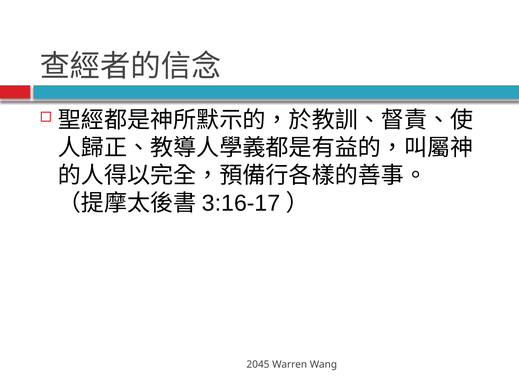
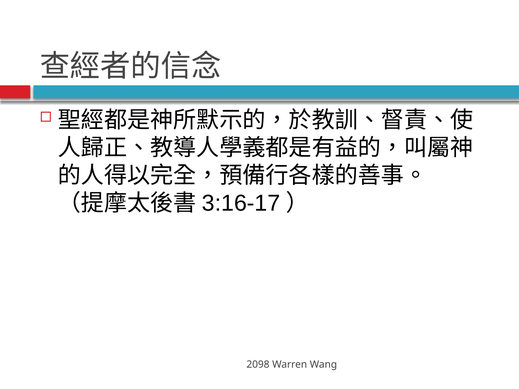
2045: 2045 -> 2098
